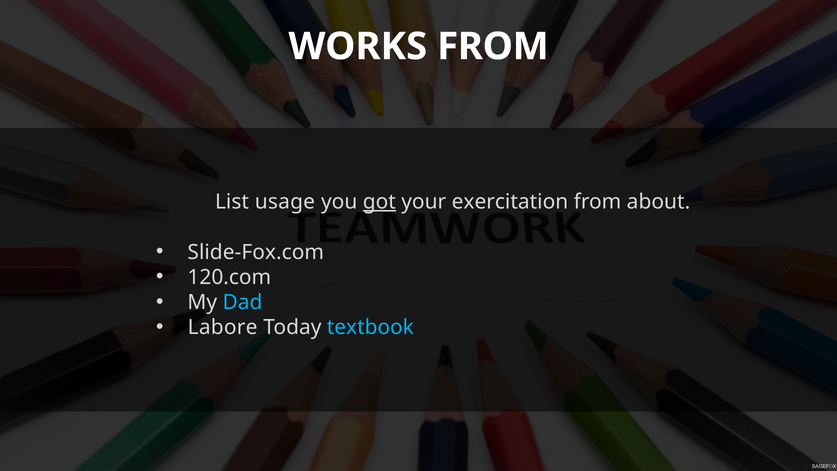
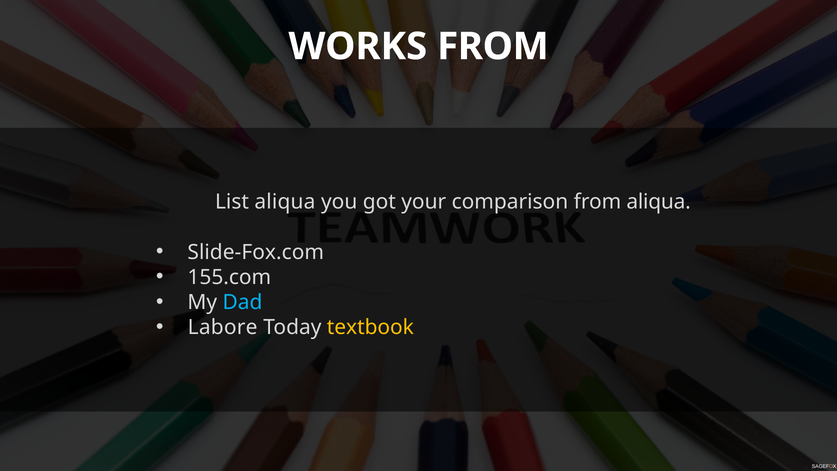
List usage: usage -> aliqua
got underline: present -> none
exercitation: exercitation -> comparison
from about: about -> aliqua
120.com: 120.com -> 155.com
textbook colour: light blue -> yellow
